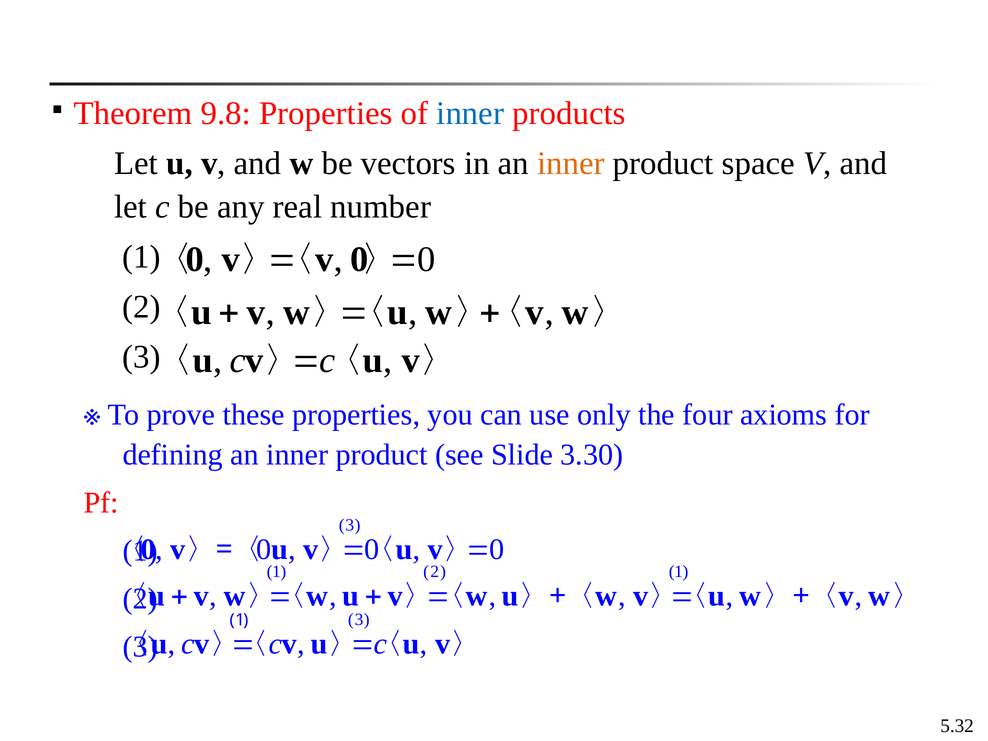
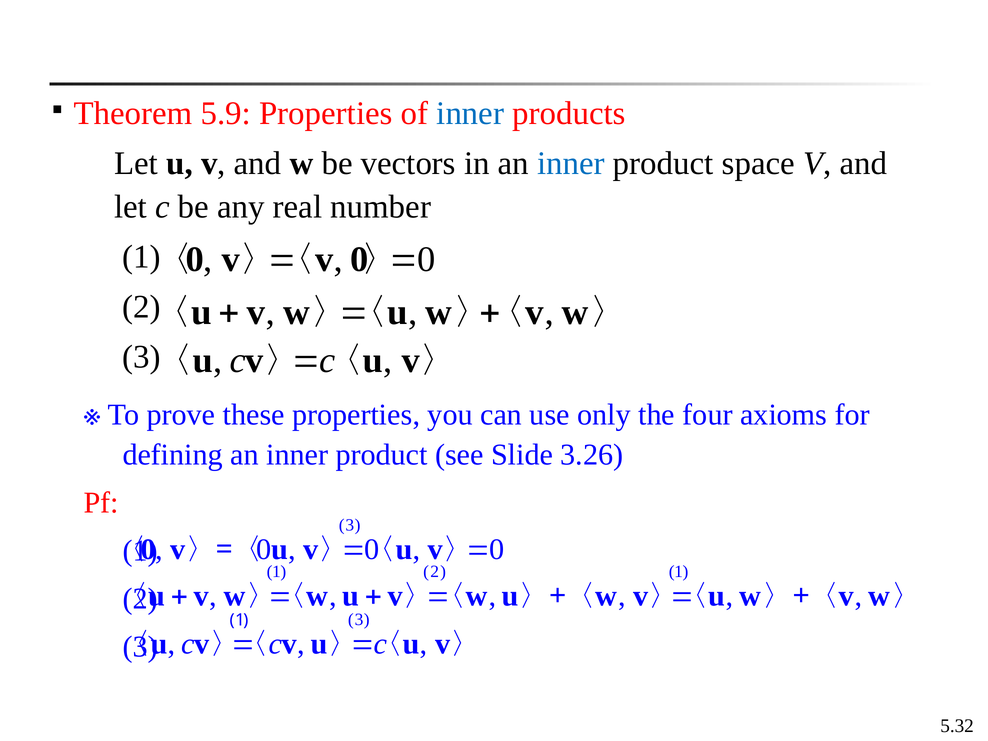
9.8: 9.8 -> 5.9
inner at (571, 163) colour: orange -> blue
3.30: 3.30 -> 3.26
